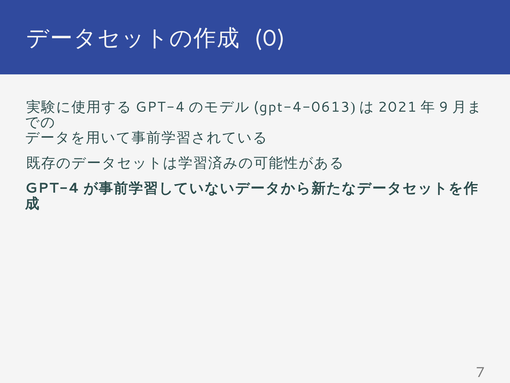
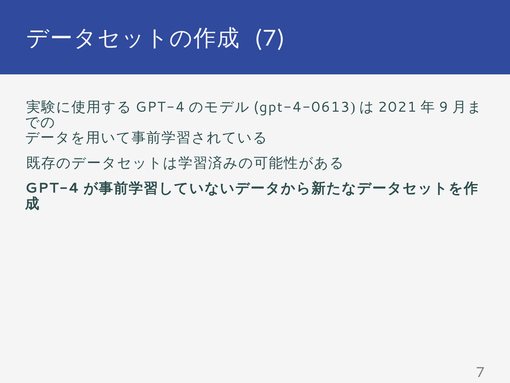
0 at (270, 38): 0 -> 7
